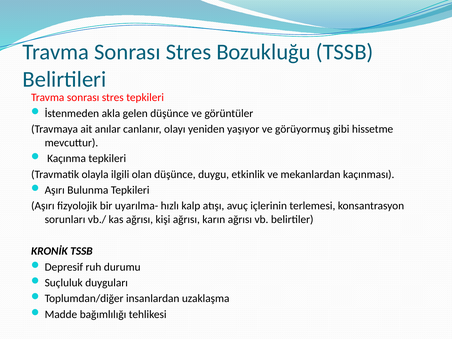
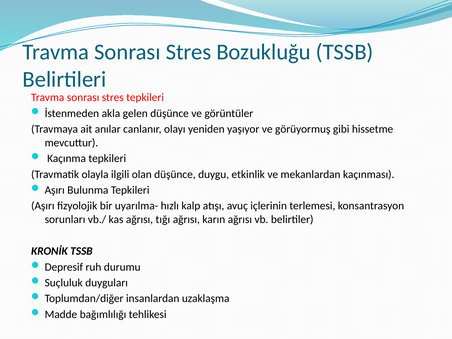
kişi: kişi -> tığı
